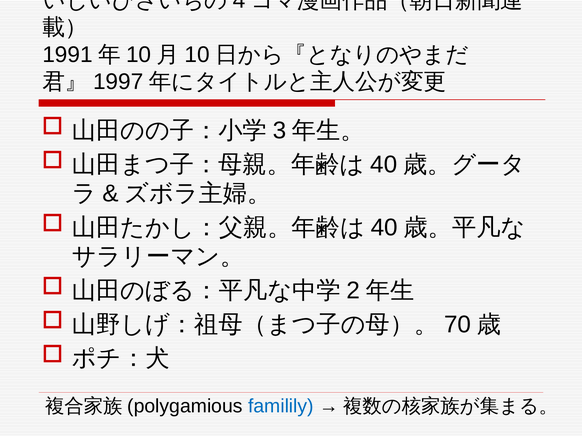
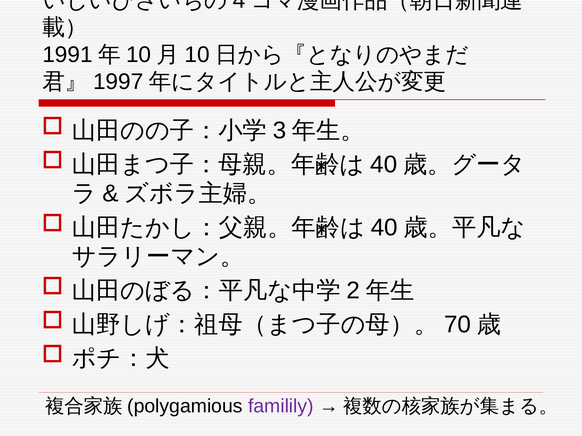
familily colour: blue -> purple
